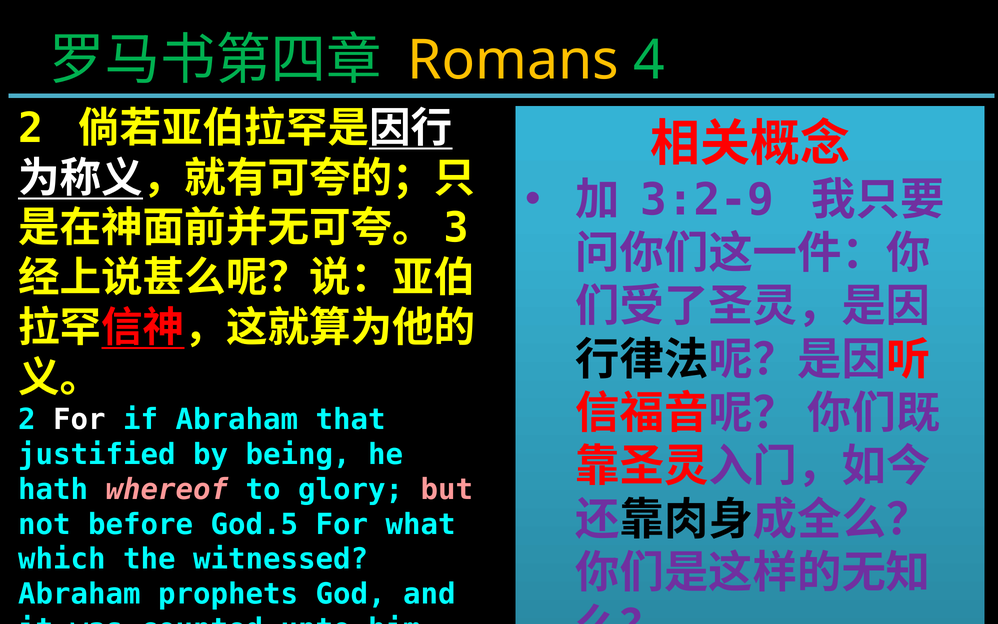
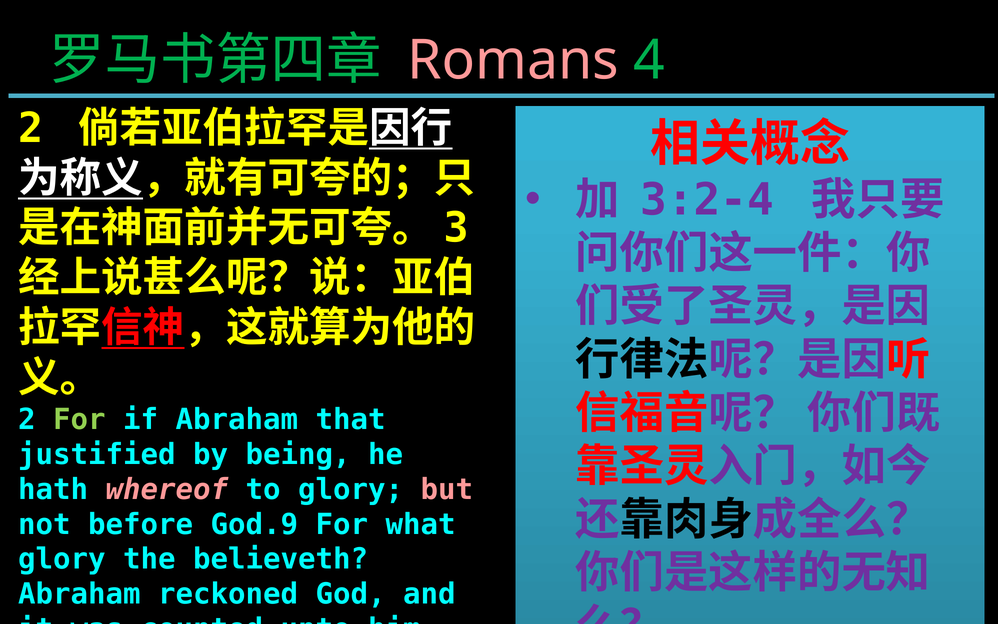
Romans colour: yellow -> pink
3:2-9: 3:2-9 -> 3:2-4
For at (79, 419) colour: white -> light green
God.5: God.5 -> God.9
which at (62, 559): which -> glory
witnessed: witnessed -> believeth
prophets: prophets -> reckoned
